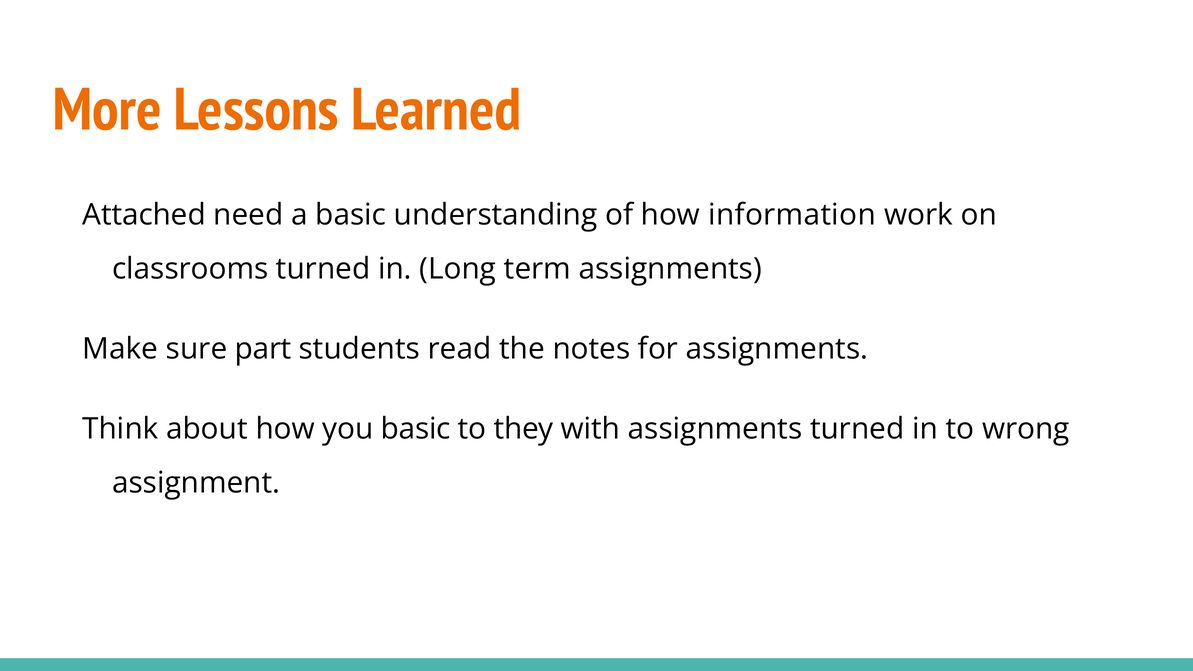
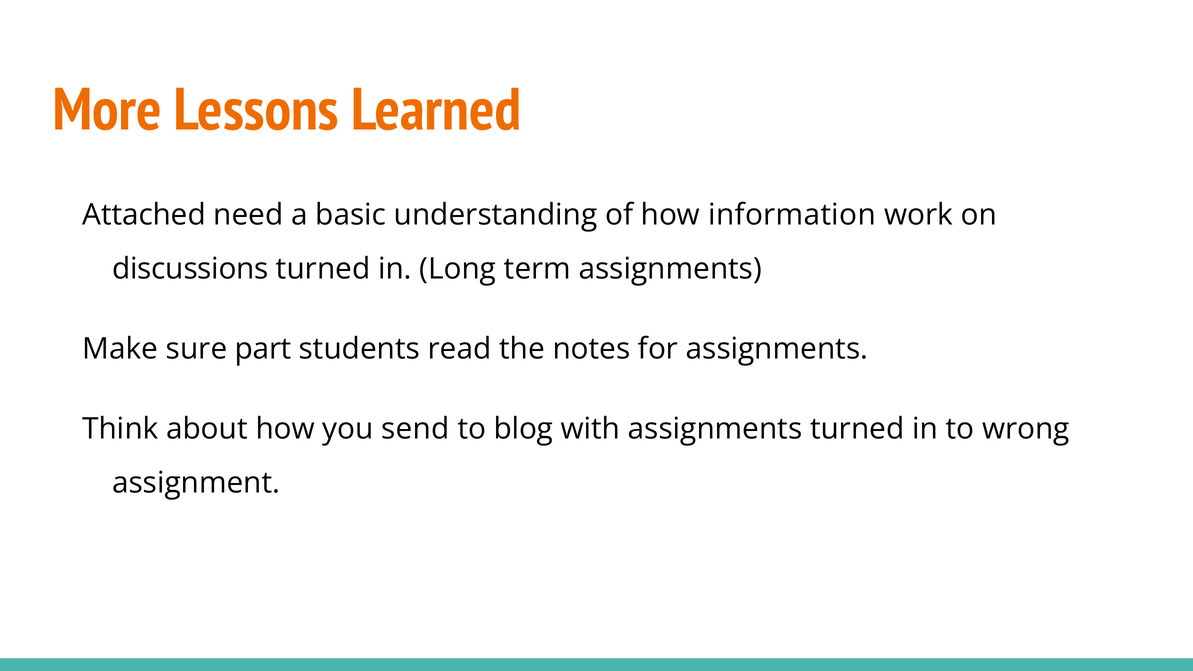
classrooms: classrooms -> discussions
you basic: basic -> send
they: they -> blog
